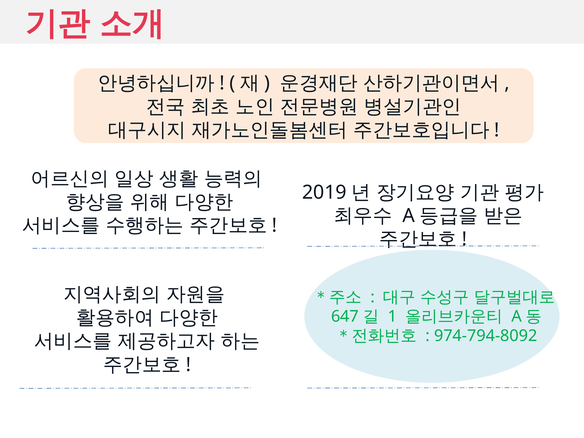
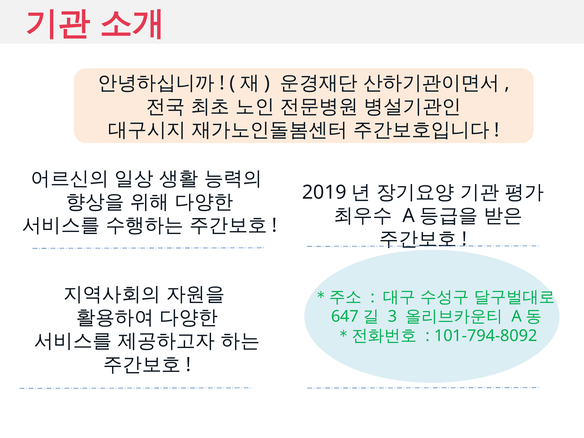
1: 1 -> 3
974-794-8092: 974-794-8092 -> 101-794-8092
